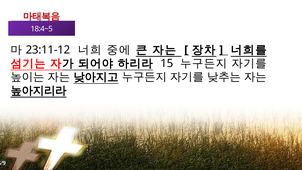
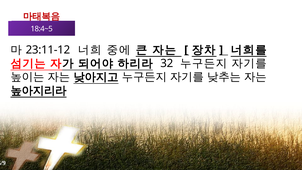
15: 15 -> 32
